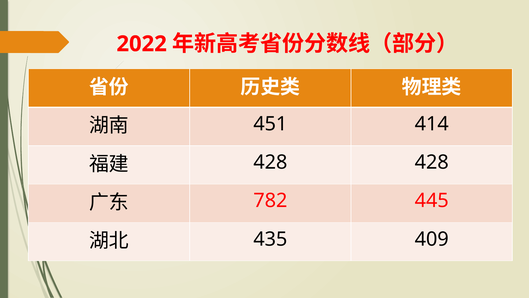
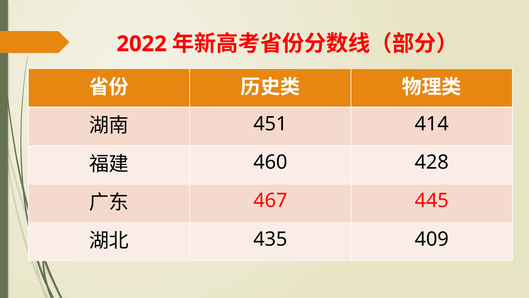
428 at (270, 162): 428 -> 460
782: 782 -> 467
